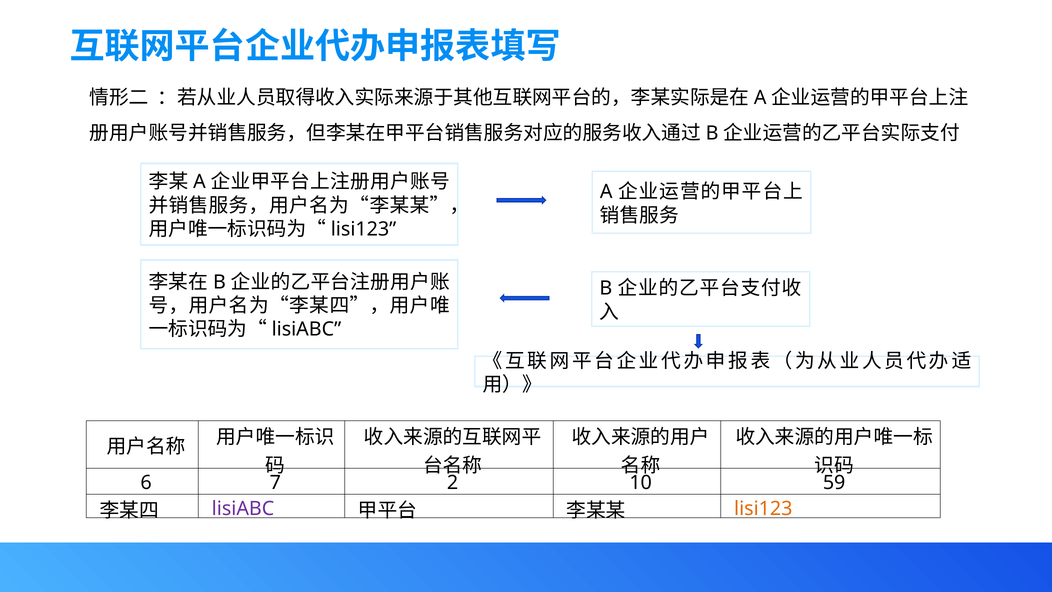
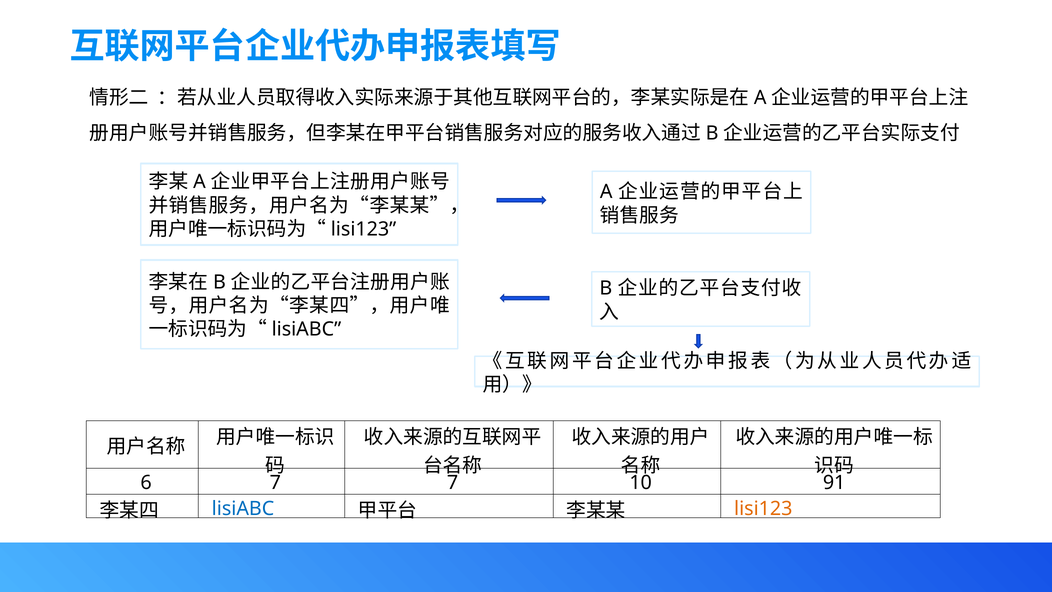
7 2: 2 -> 7
59: 59 -> 91
lisiABC colour: purple -> blue
